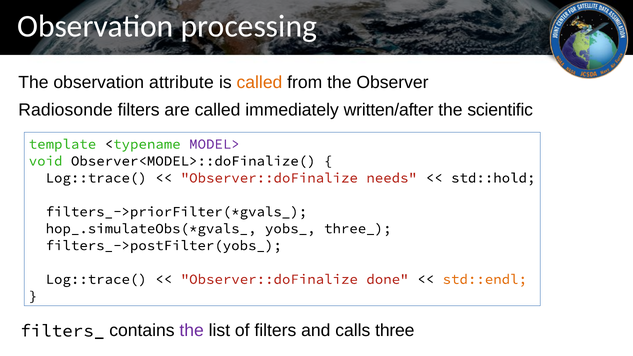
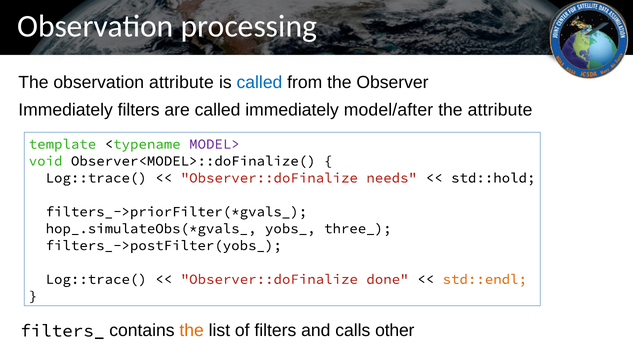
called at (259, 82) colour: orange -> blue
Radiosonde at (66, 110): Radiosonde -> Immediately
written/after: written/after -> model/after
the scientific: scientific -> attribute
the at (192, 331) colour: purple -> orange
three: three -> other
